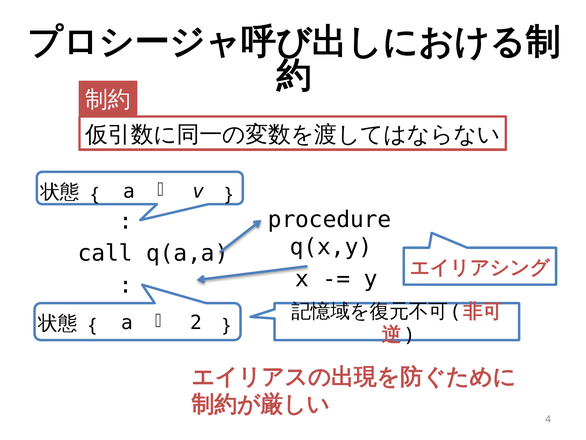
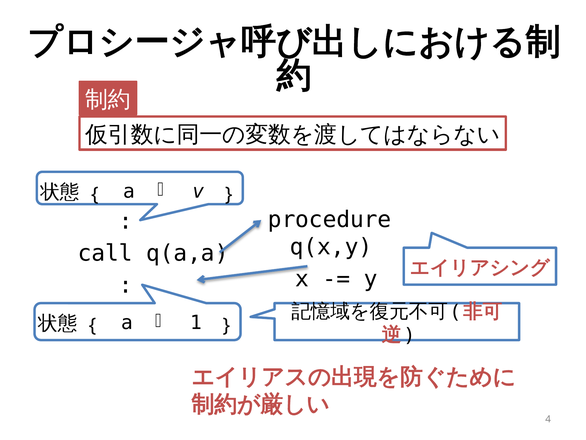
2: 2 -> 1
